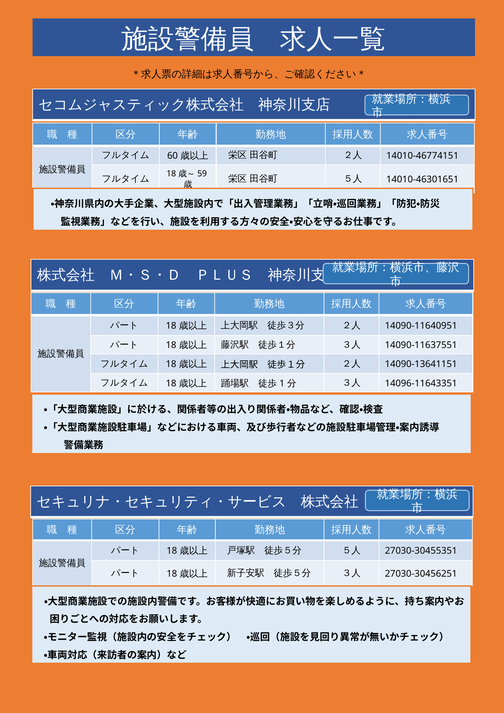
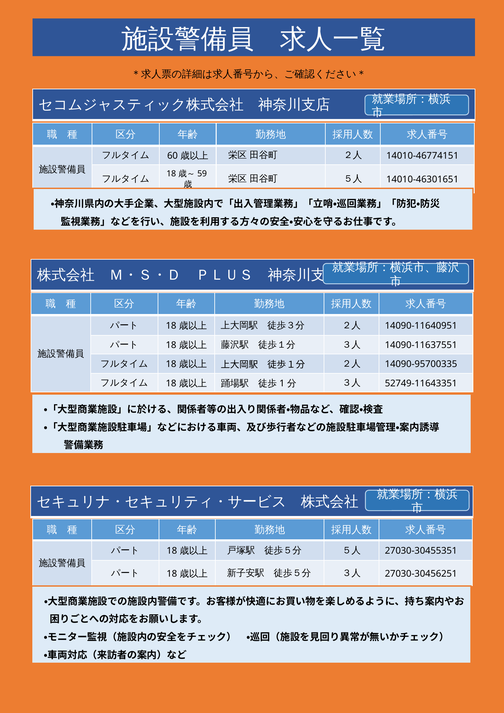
14090-13641151: 14090-13641151 -> 14090-95700335
14096-11643351: 14096-11643351 -> 52749-11643351
